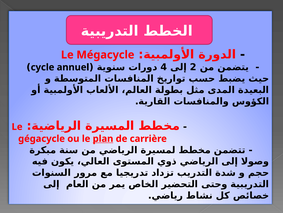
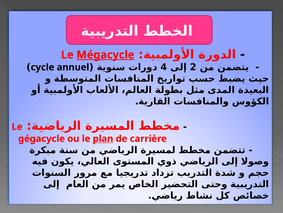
Mégacycle underline: none -> present
